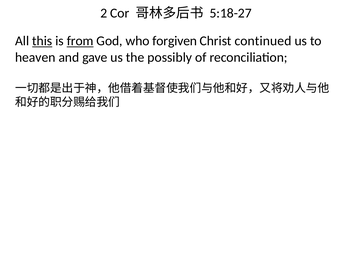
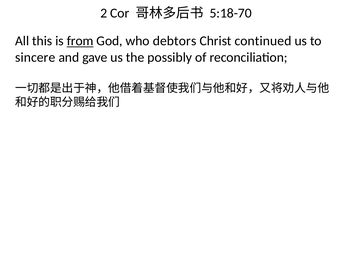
5:18-27: 5:18-27 -> 5:18-70
this underline: present -> none
forgiven: forgiven -> debtors
heaven: heaven -> sincere
